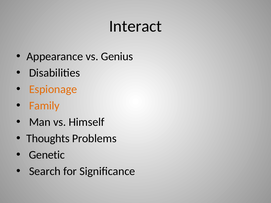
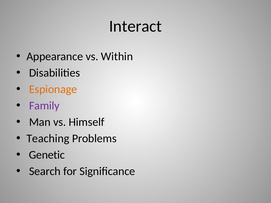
Genius: Genius -> Within
Family colour: orange -> purple
Thoughts: Thoughts -> Teaching
